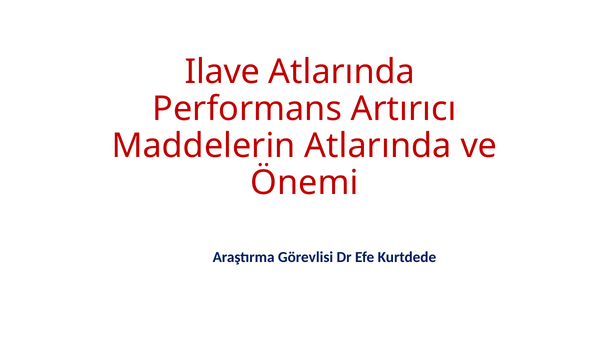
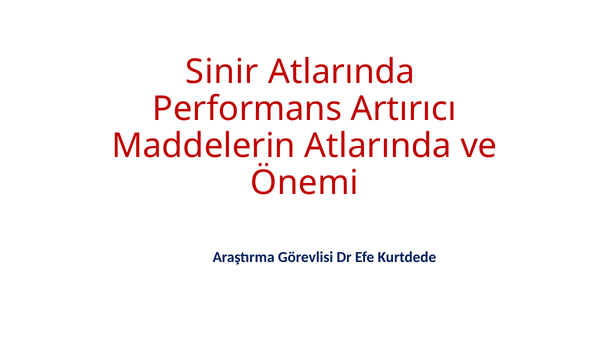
Ilave: Ilave -> Sinir
